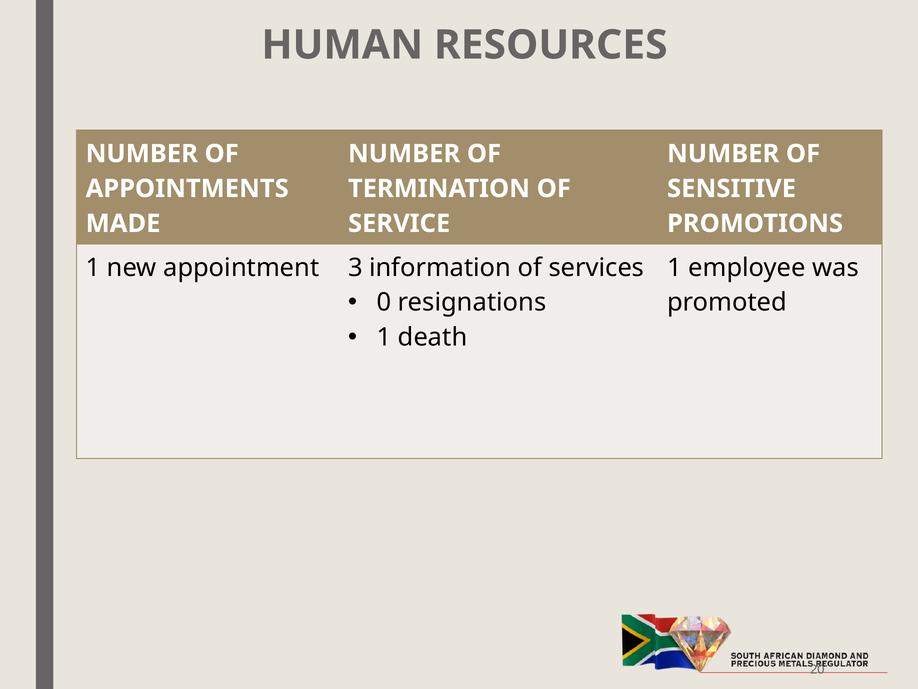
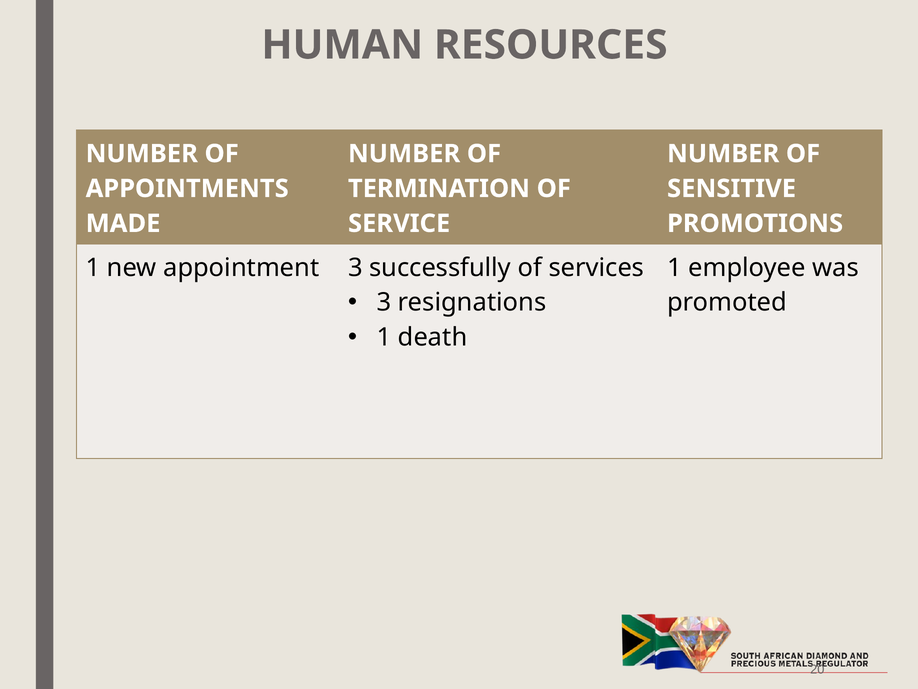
information: information -> successfully
0 at (384, 302): 0 -> 3
